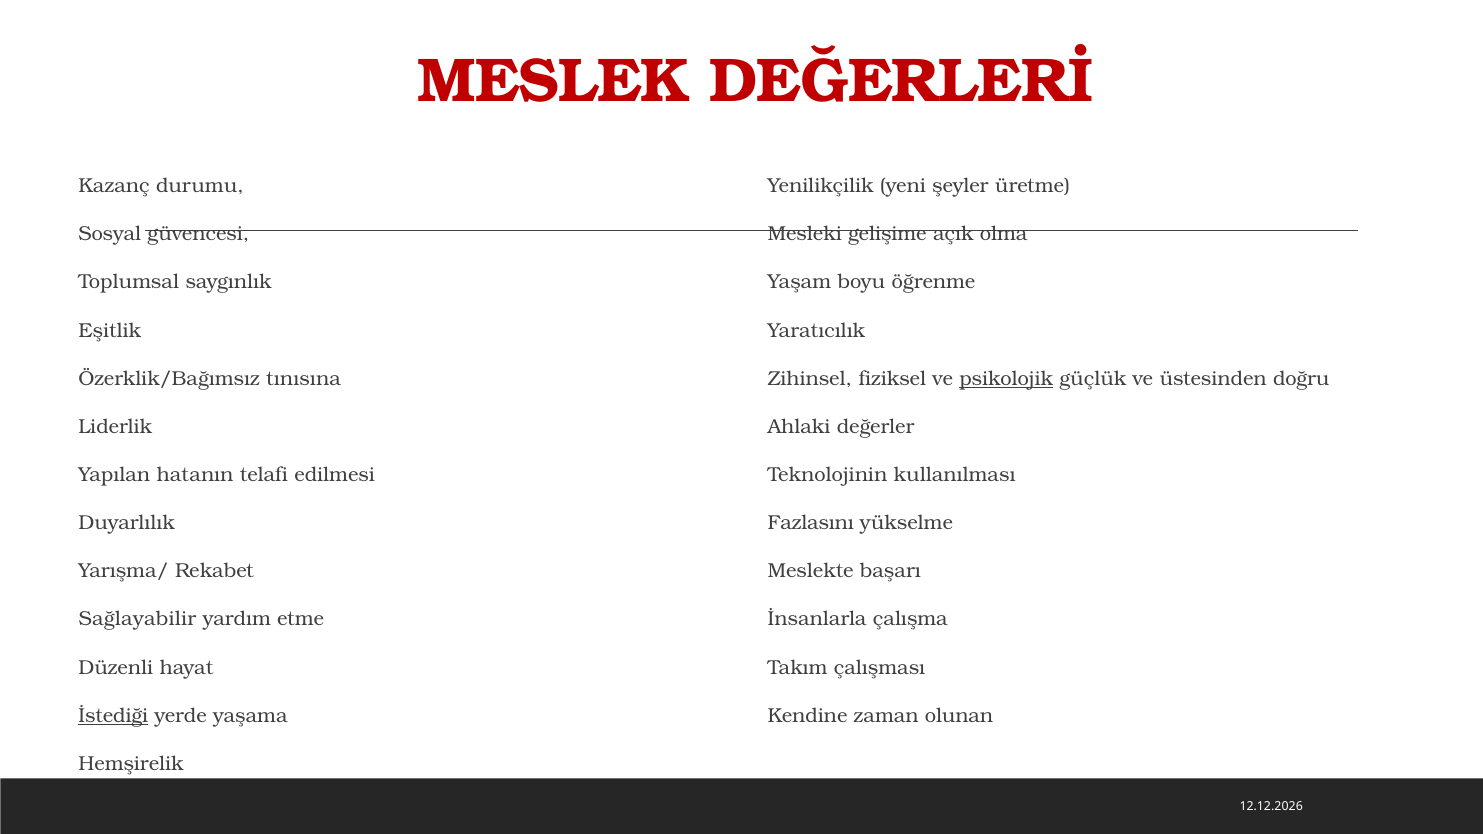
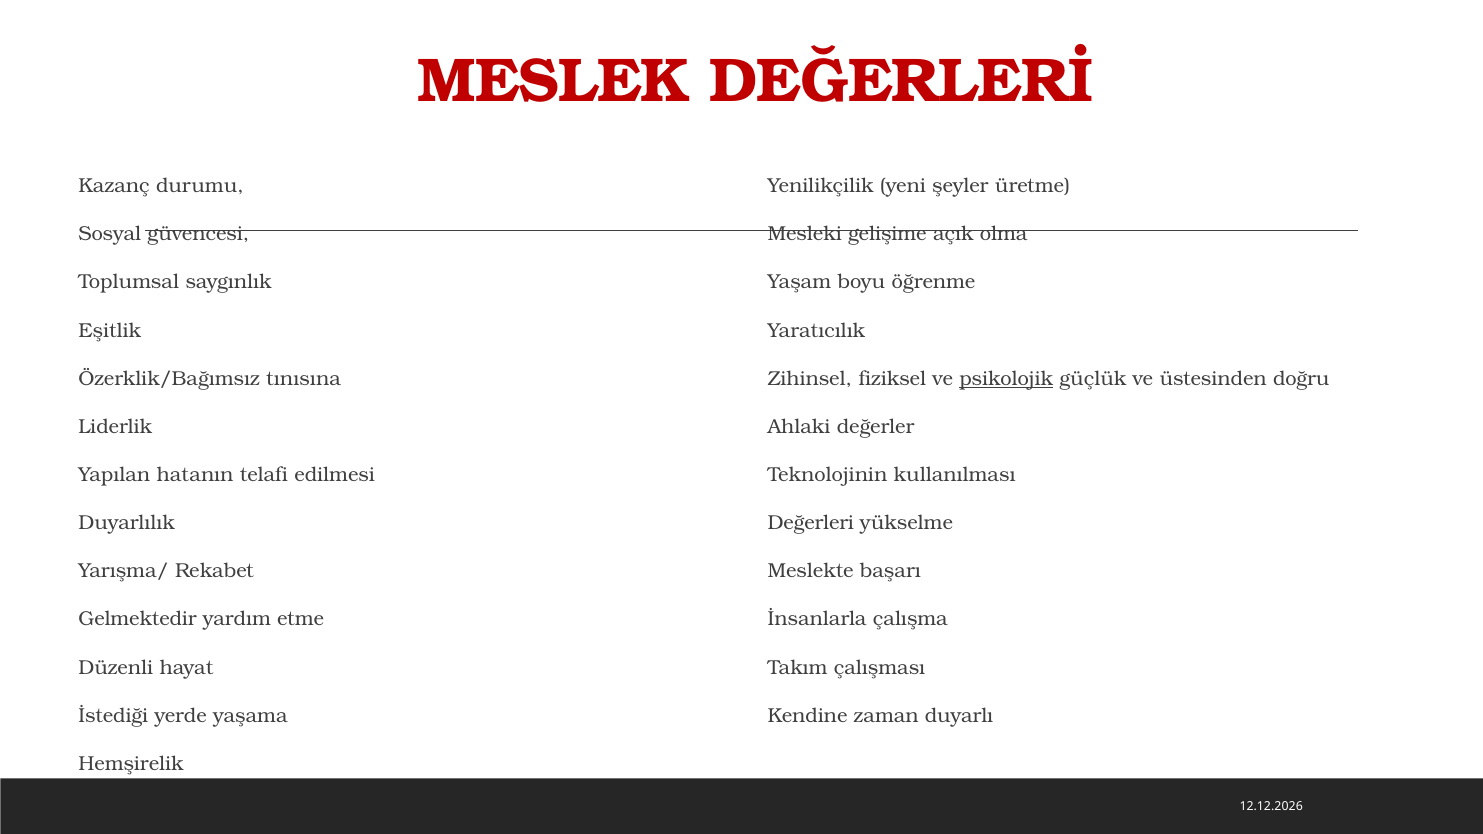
Fazlasını: Fazlasını -> Değerleri
Sağlayabilir: Sağlayabilir -> Gelmektedir
İstediği underline: present -> none
olunan: olunan -> duyarlı
